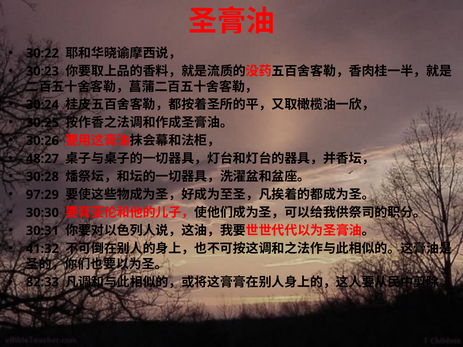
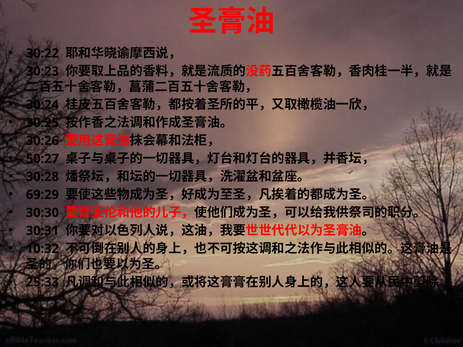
48:27: 48:27 -> 50:27
97:29: 97:29 -> 69:29
41:32: 41:32 -> 10:32
82:33: 82:33 -> 25:33
